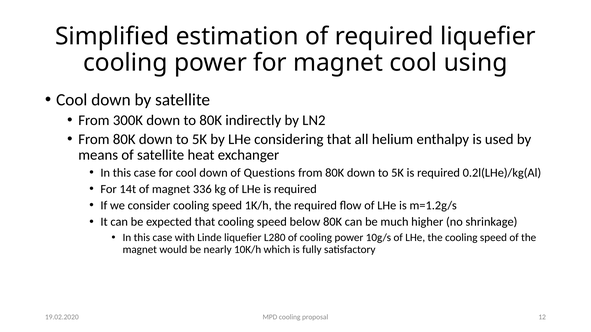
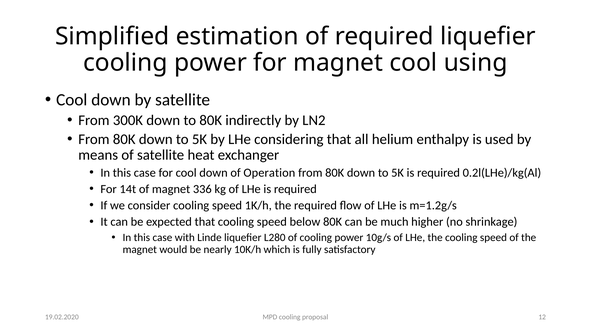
Questions: Questions -> Operation
